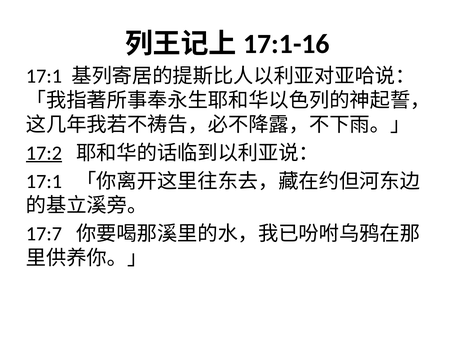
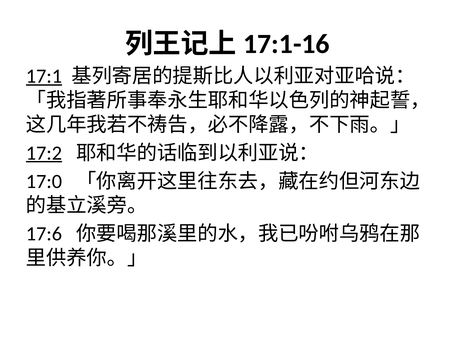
17:1 at (44, 76) underline: none -> present
17:1 at (44, 182): 17:1 -> 17:0
17:7: 17:7 -> 17:6
